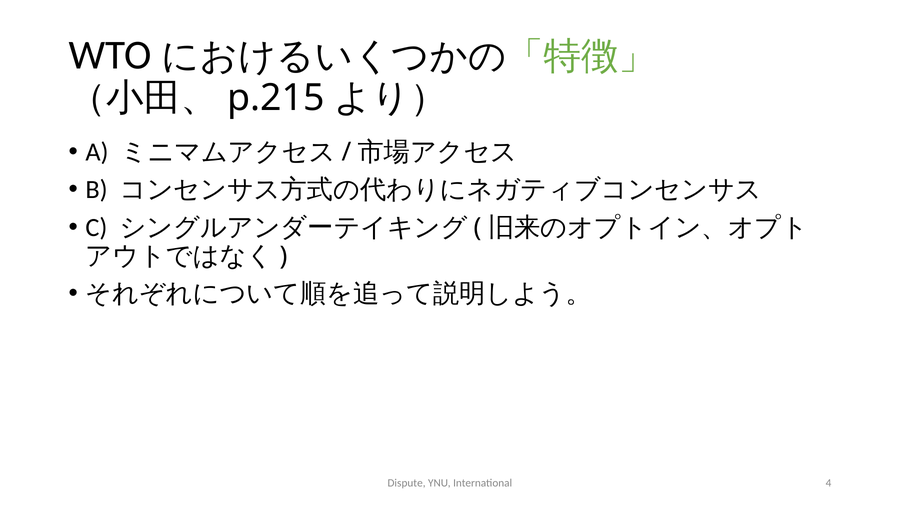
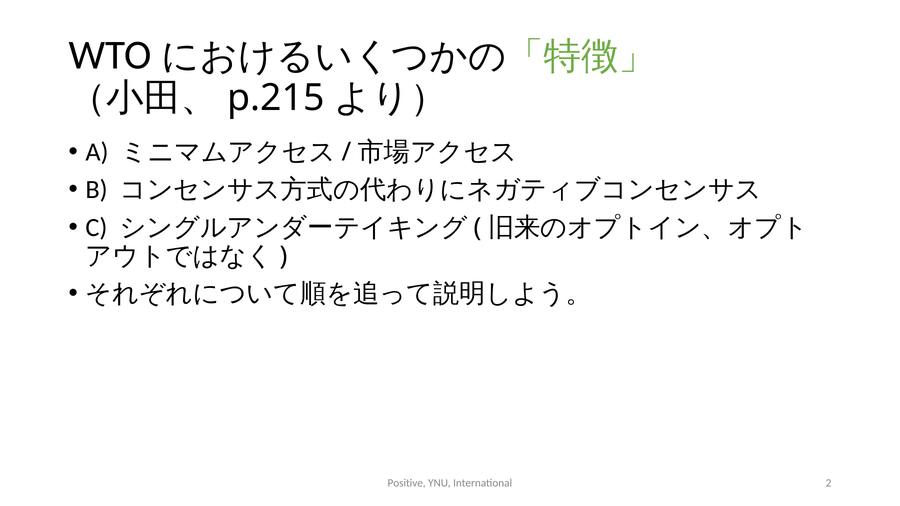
Dispute: Dispute -> Positive
4: 4 -> 2
